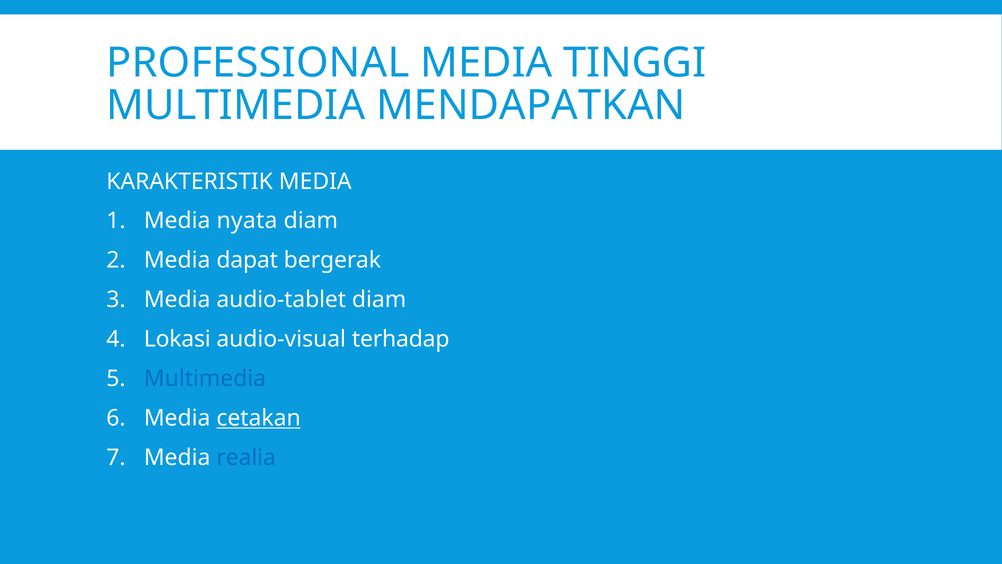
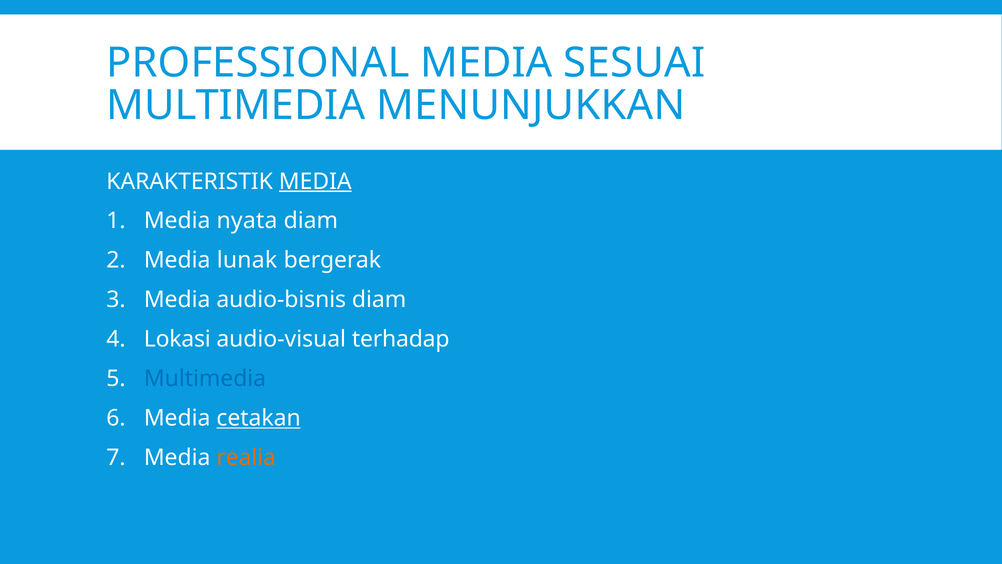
TINGGI: TINGGI -> SESUAI
MENDAPATKAN: MENDAPATKAN -> MENUNJUKKAN
MEDIA at (315, 181) underline: none -> present
dapat: dapat -> lunak
audio-tablet: audio-tablet -> audio-bisnis
realia colour: blue -> orange
